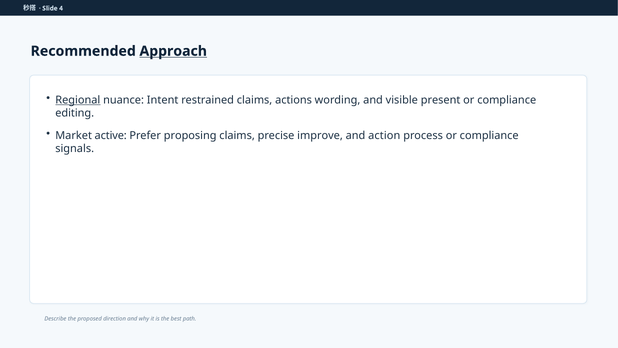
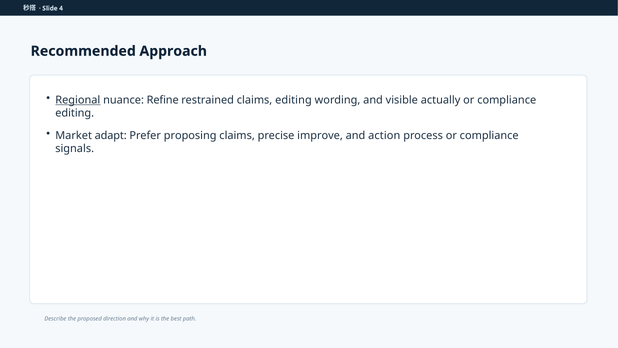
Approach underline: present -> none
Intent: Intent -> Refine
claims actions: actions -> editing
present: present -> actually
active: active -> adapt
